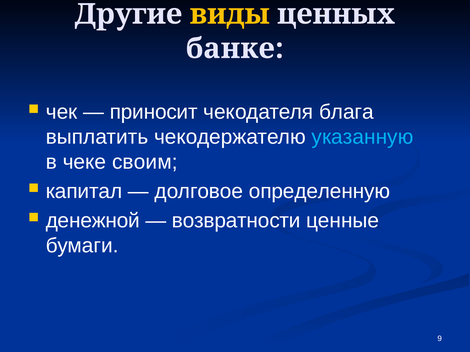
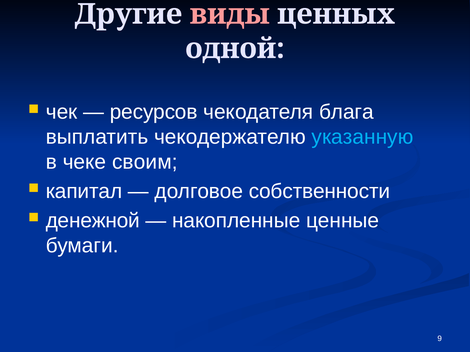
виды colour: yellow -> pink
банке: банке -> одной
приносит: приносит -> ресурсов
определенную: определенную -> собственности
возвратности: возвратности -> накопленные
